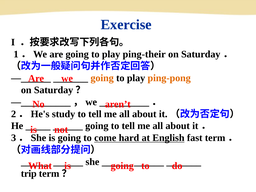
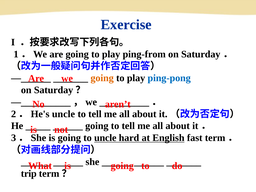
ping-their: ping-their -> ping-from
ping-pong colour: orange -> blue
study at (64, 114): study -> uncle
to come: come -> uncle
